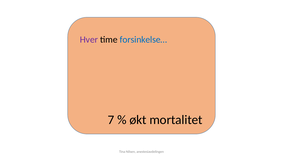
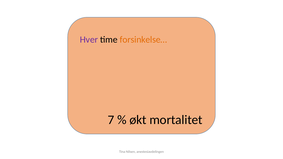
forsinkelse… colour: blue -> orange
